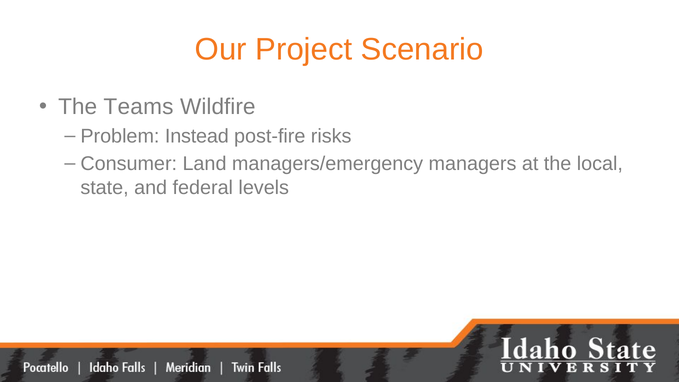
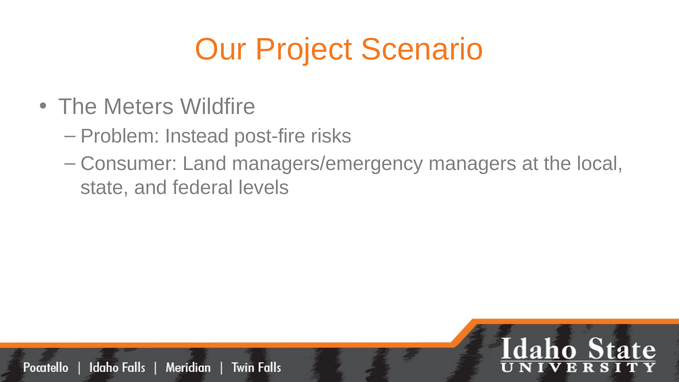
Teams: Teams -> Meters
